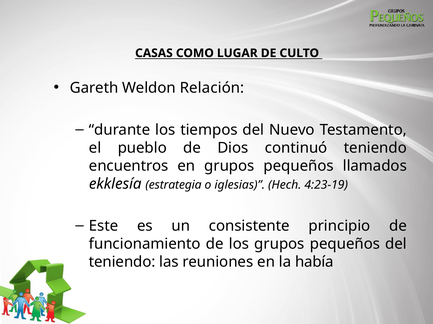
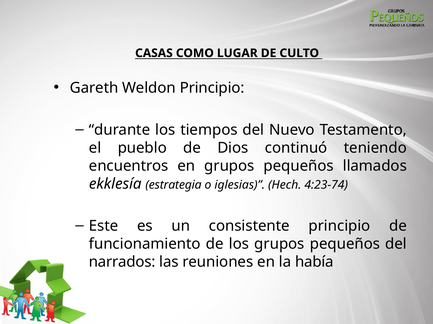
Weldon Relación: Relación -> Principio
4:23-19: 4:23-19 -> 4:23-74
teniendo at (122, 262): teniendo -> narrados
